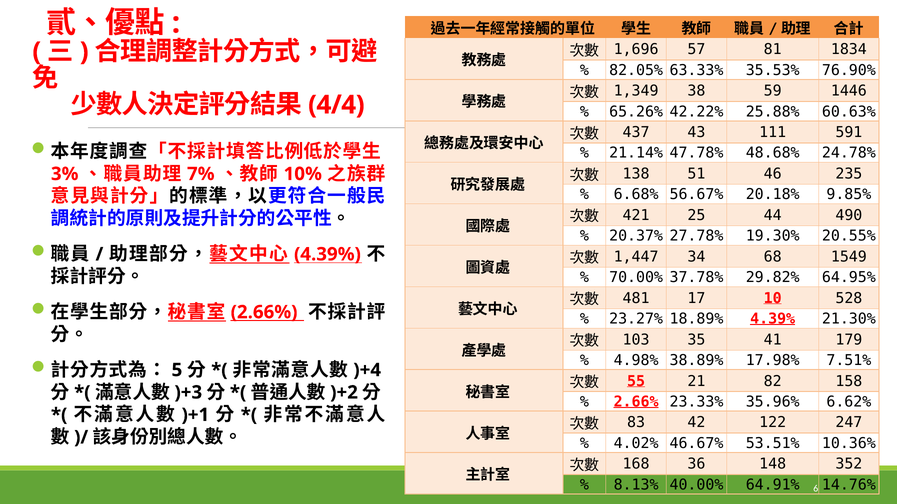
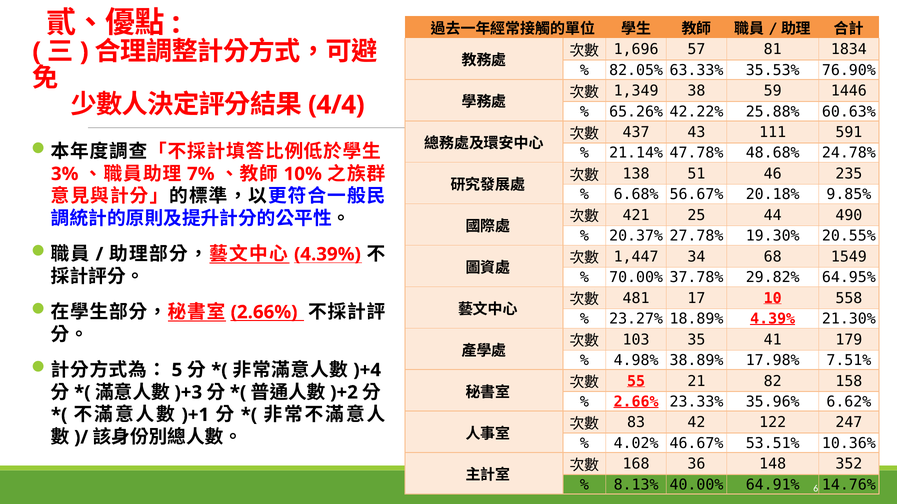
528: 528 -> 558
